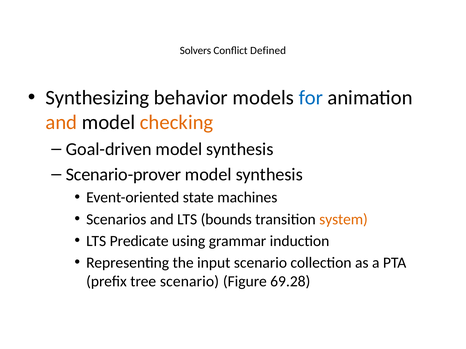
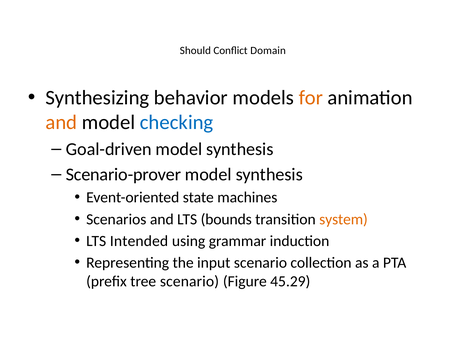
Solvers: Solvers -> Should
Defined: Defined -> Domain
for colour: blue -> orange
checking colour: orange -> blue
Predicate: Predicate -> Intended
69.28: 69.28 -> 45.29
